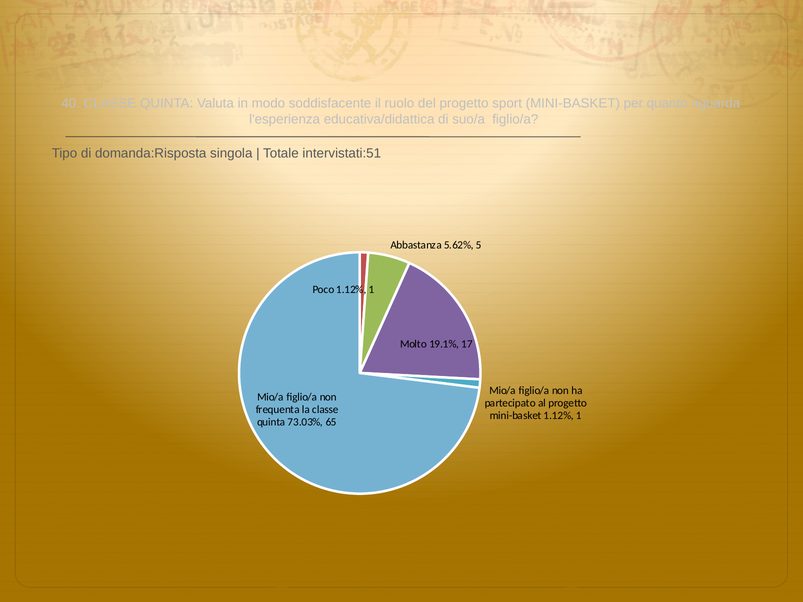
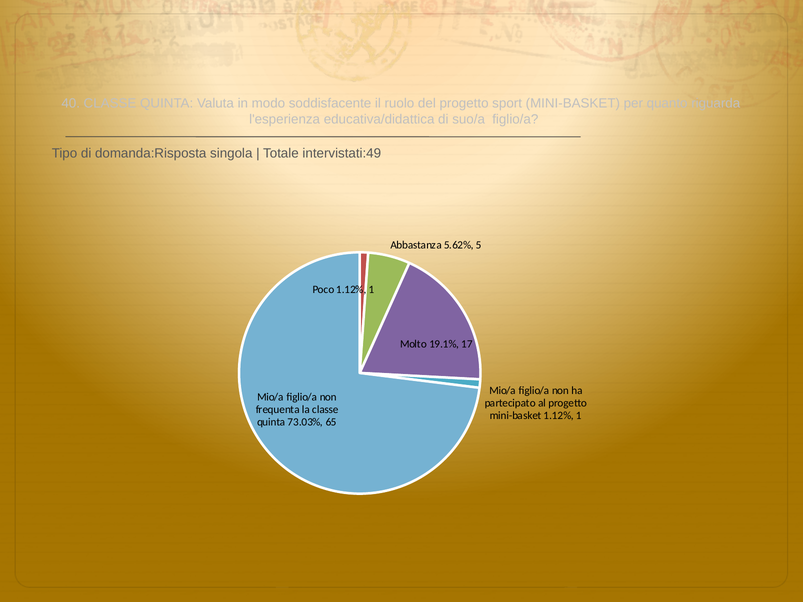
intervistati:51: intervistati:51 -> intervistati:49
